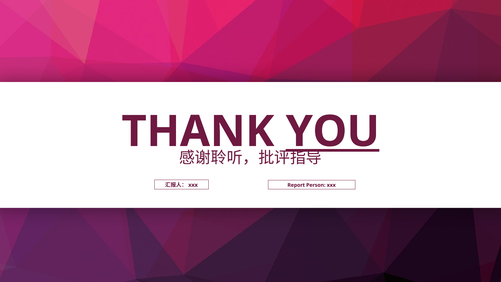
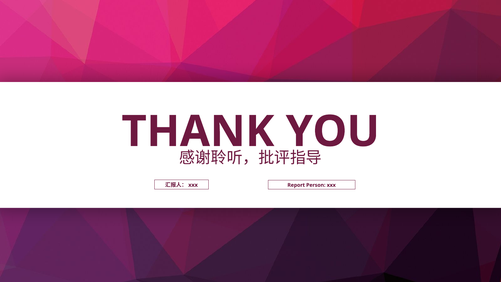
YOU underline: present -> none
